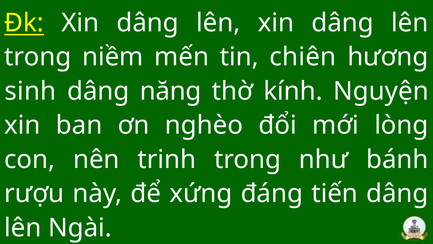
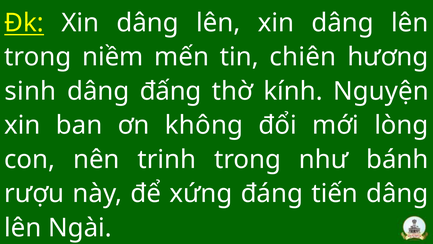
năng: năng -> đấng
nghèo: nghèo -> không
